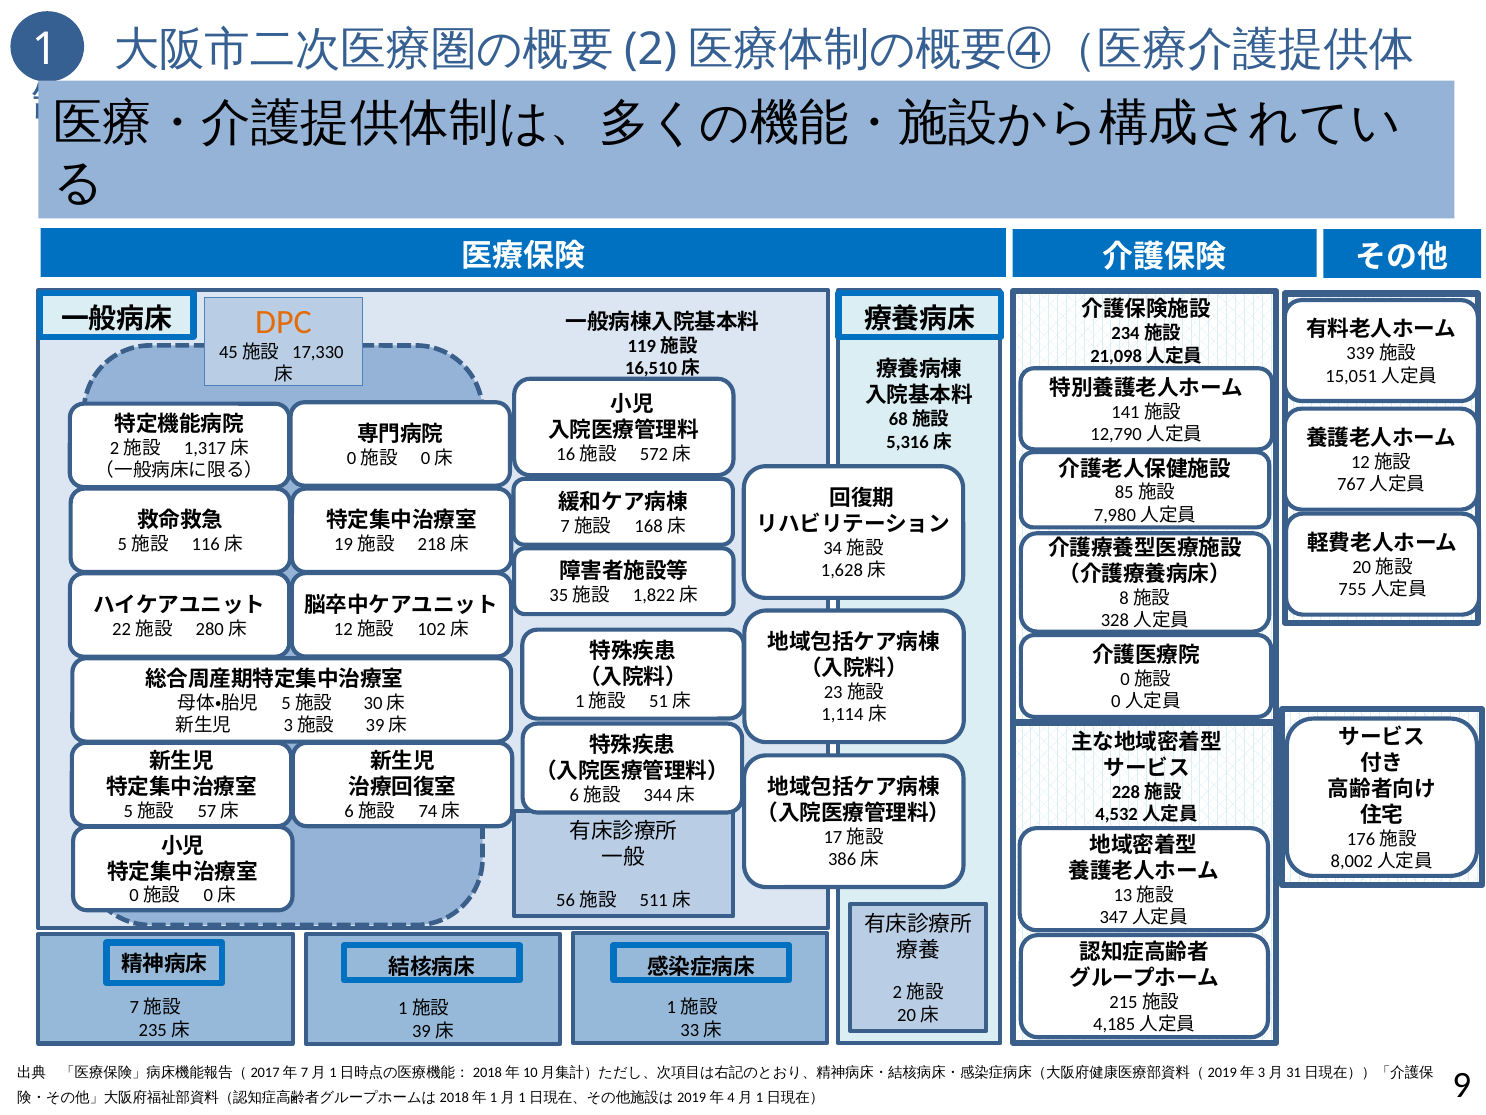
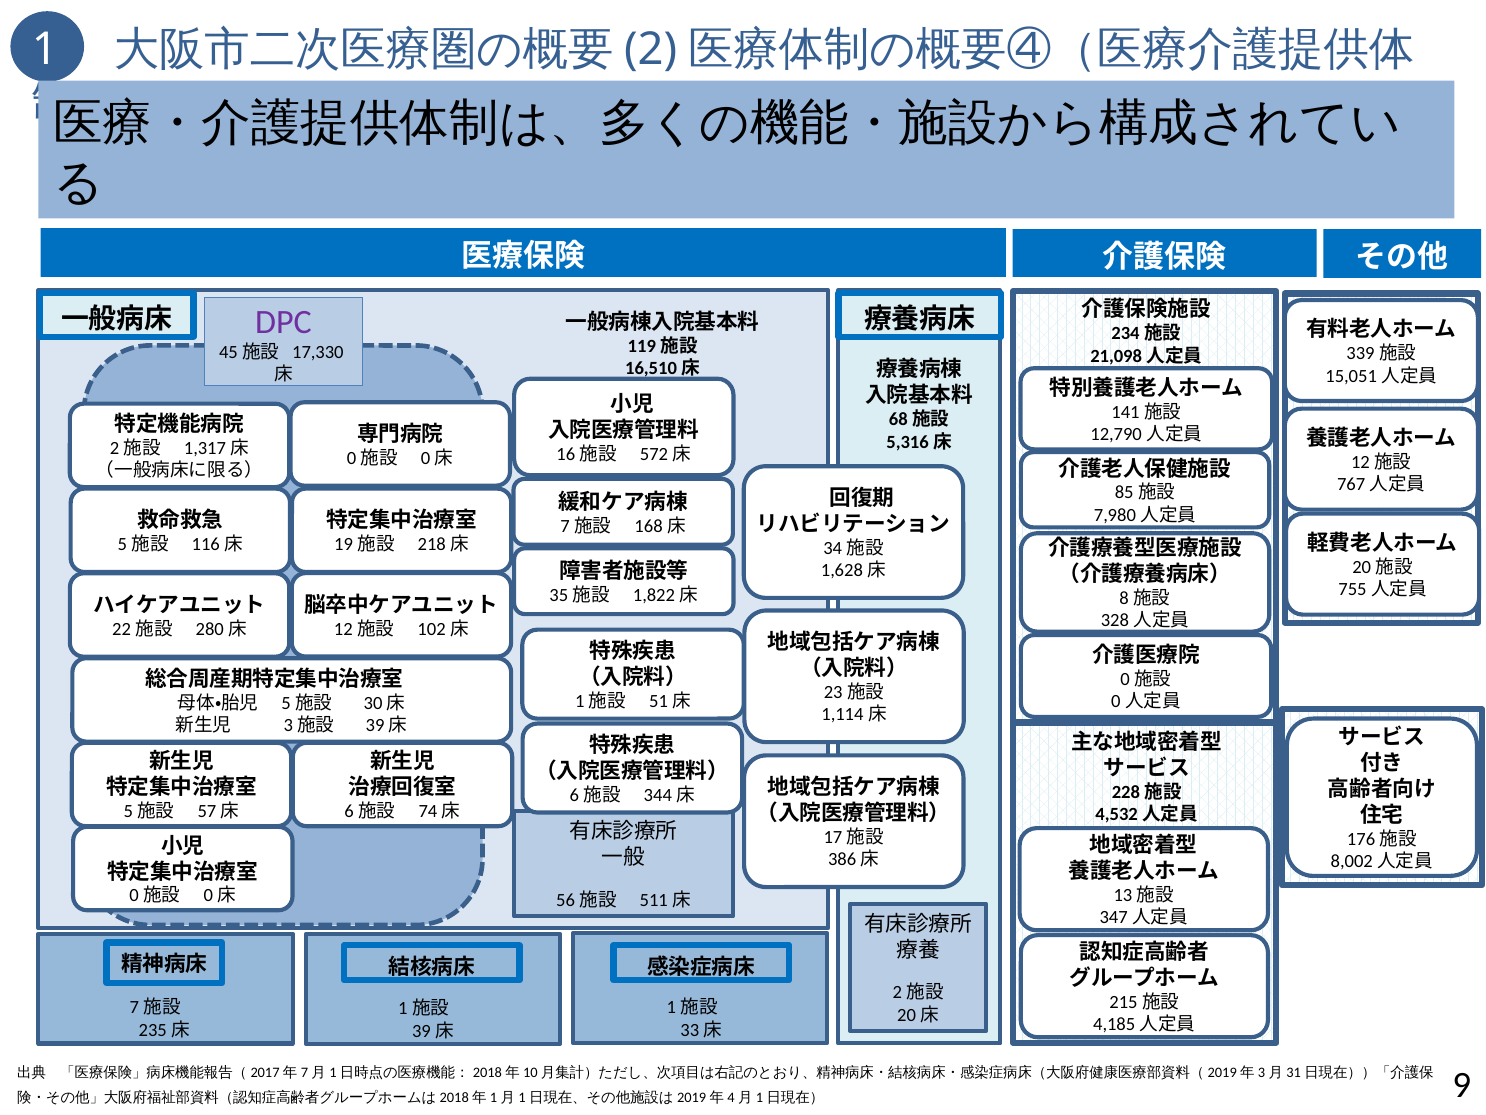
DPC colour: orange -> purple
